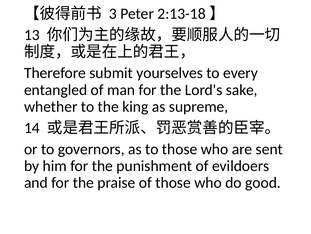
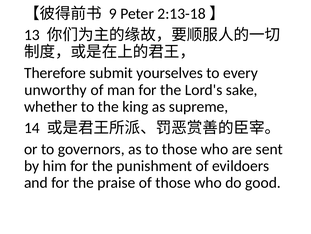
3: 3 -> 9
entangled: entangled -> unworthy
